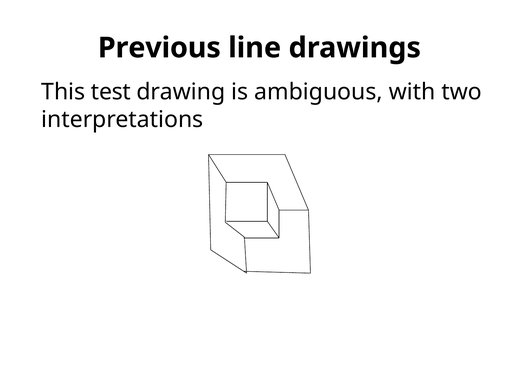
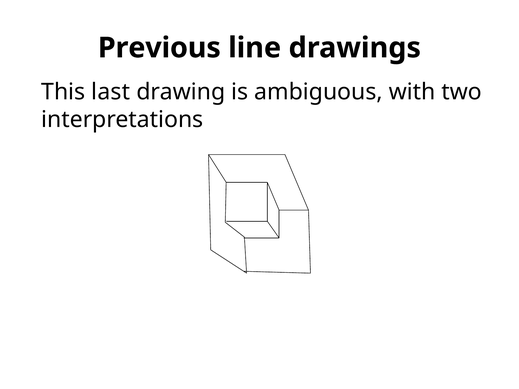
test: test -> last
